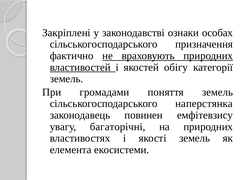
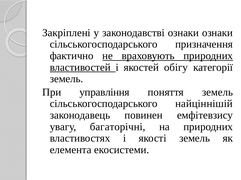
ознаки особах: особах -> ознаки
громадами: громадами -> управління
наперстянка: наперстянка -> найціннішій
